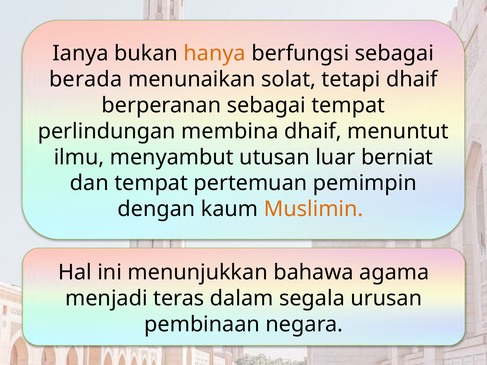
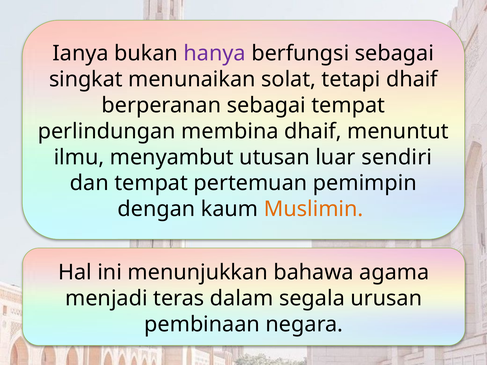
hanya colour: orange -> purple
berada: berada -> singkat
berniat: berniat -> sendiri
